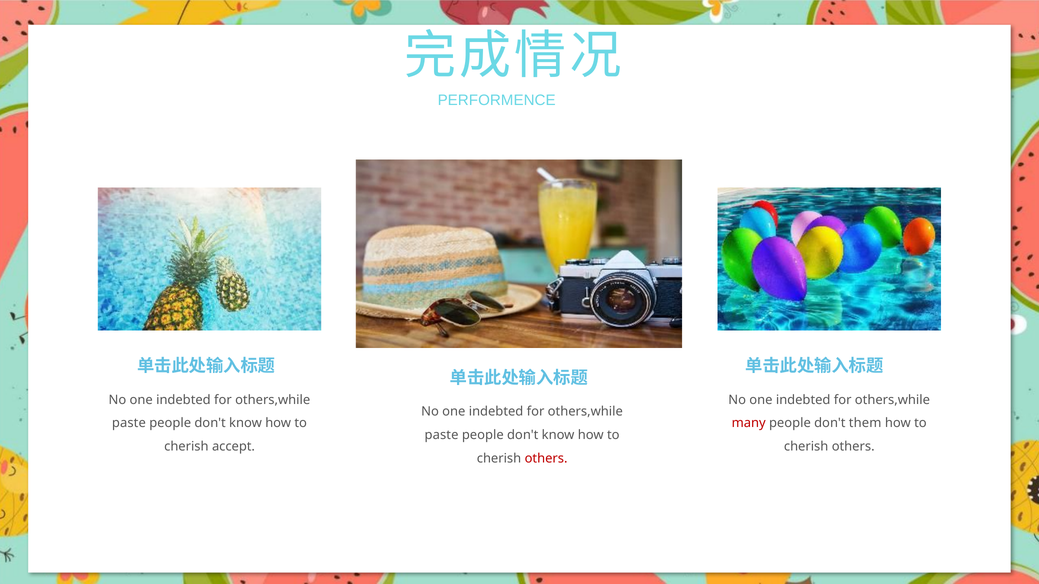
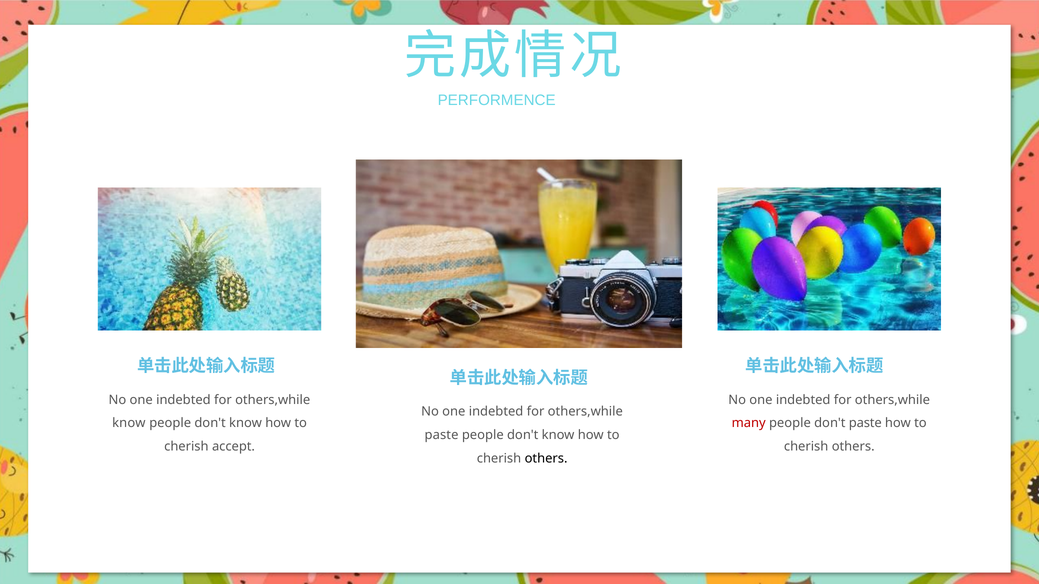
paste at (129, 423): paste -> know
don't them: them -> paste
others at (546, 459) colour: red -> black
